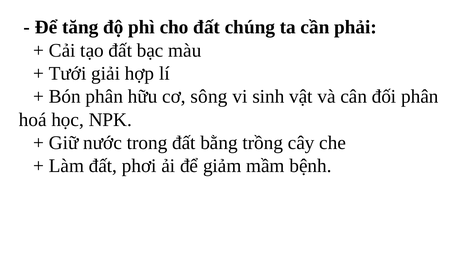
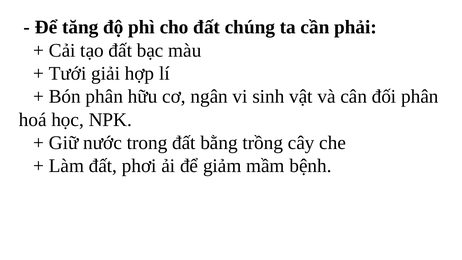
sông: sông -> ngân
